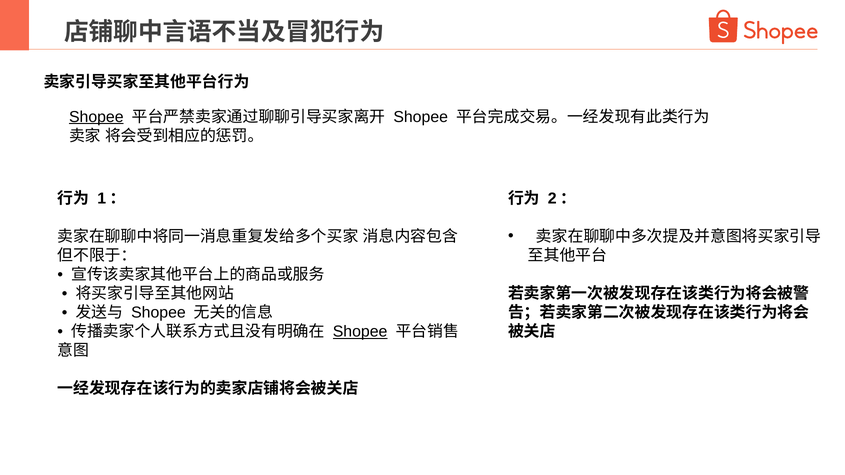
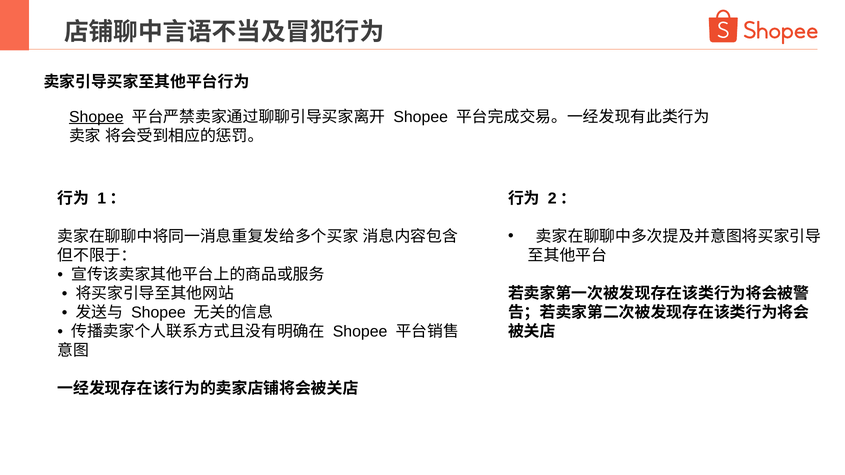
Shopee at (360, 332) underline: present -> none
